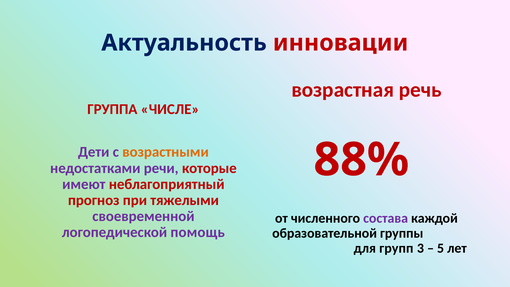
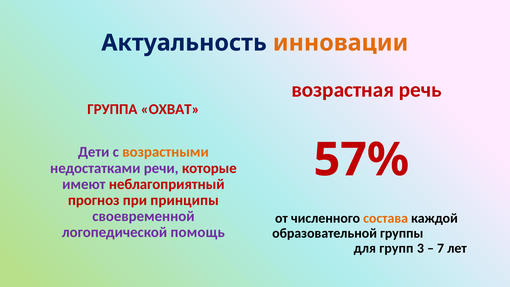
инновации colour: red -> orange
ЧИСЛЕ: ЧИСЛЕ -> ОХВАТ
88%: 88% -> 57%
тяжелыми: тяжелыми -> принципы
состава colour: purple -> orange
5: 5 -> 7
